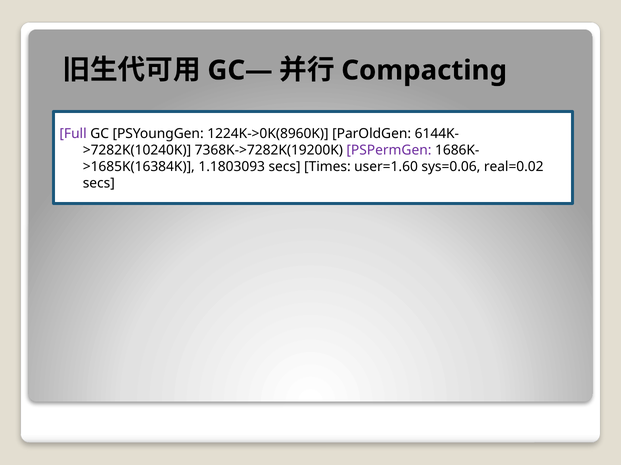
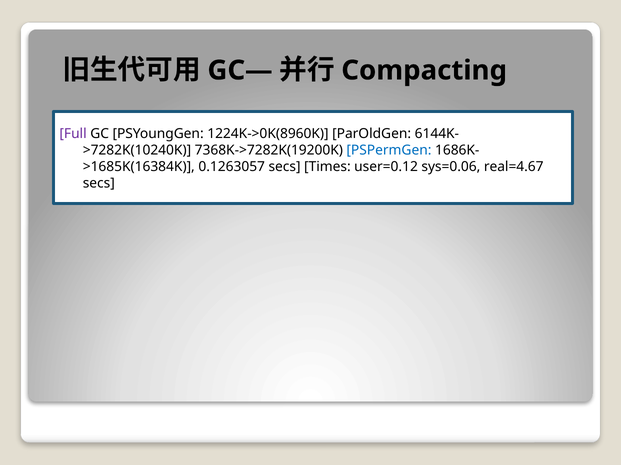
PSPermGen colour: purple -> blue
1.1803093: 1.1803093 -> 0.1263057
user=1.60: user=1.60 -> user=0.12
real=0.02: real=0.02 -> real=4.67
